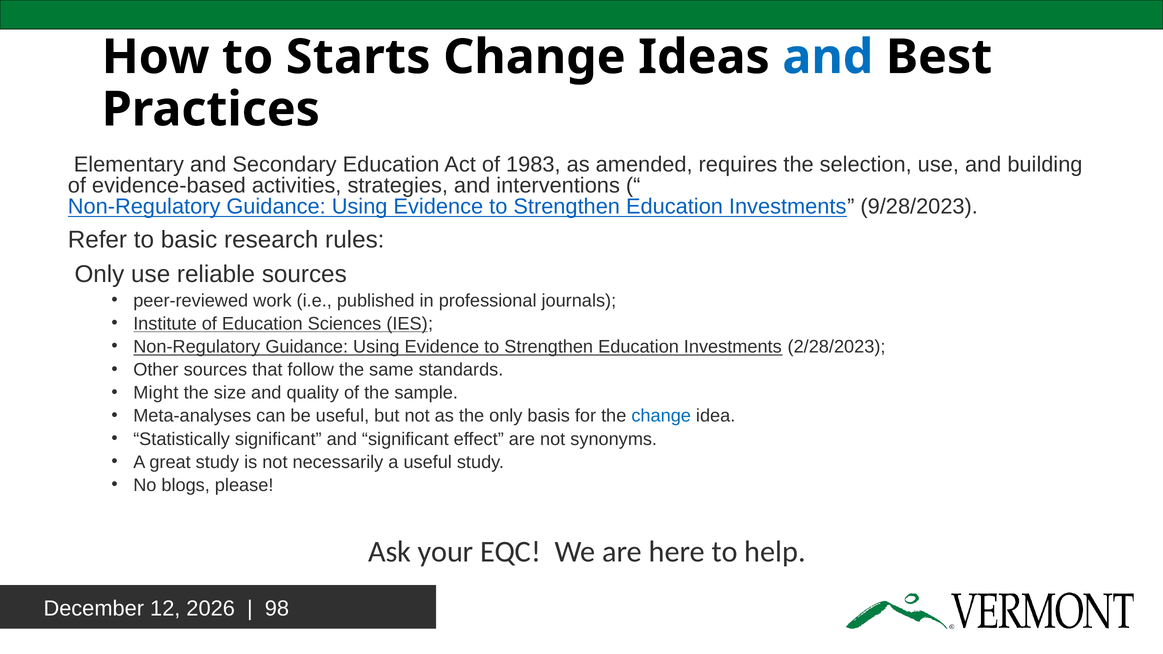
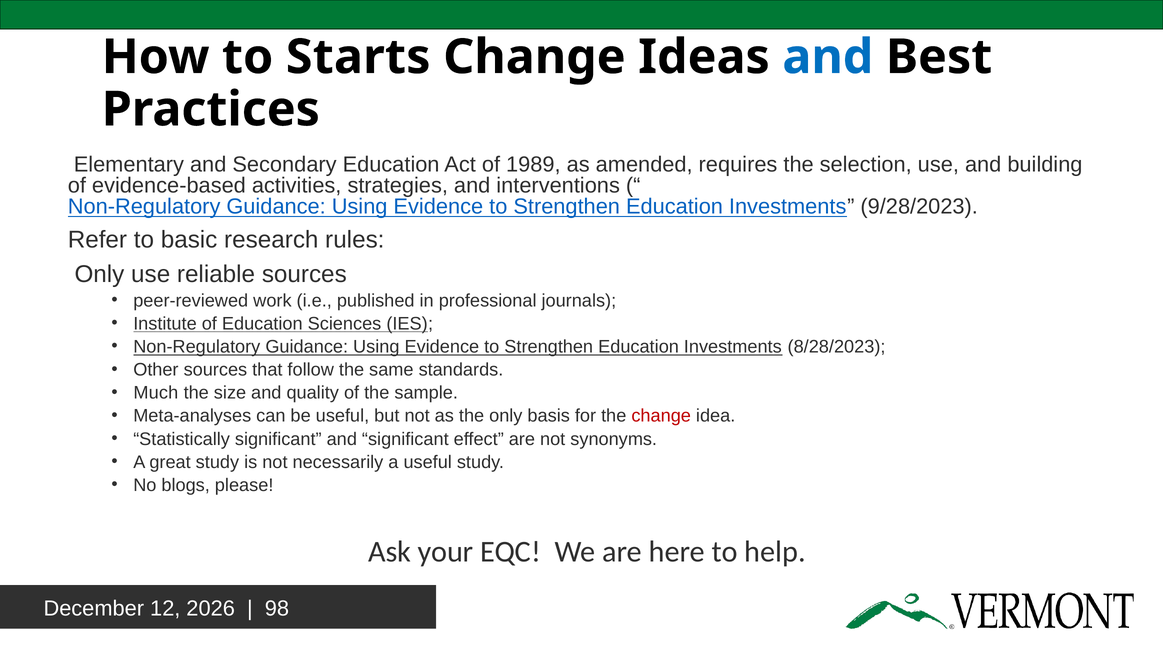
1983: 1983 -> 1989
2/28/2023: 2/28/2023 -> 8/28/2023
Might: Might -> Much
change at (661, 416) colour: blue -> red
